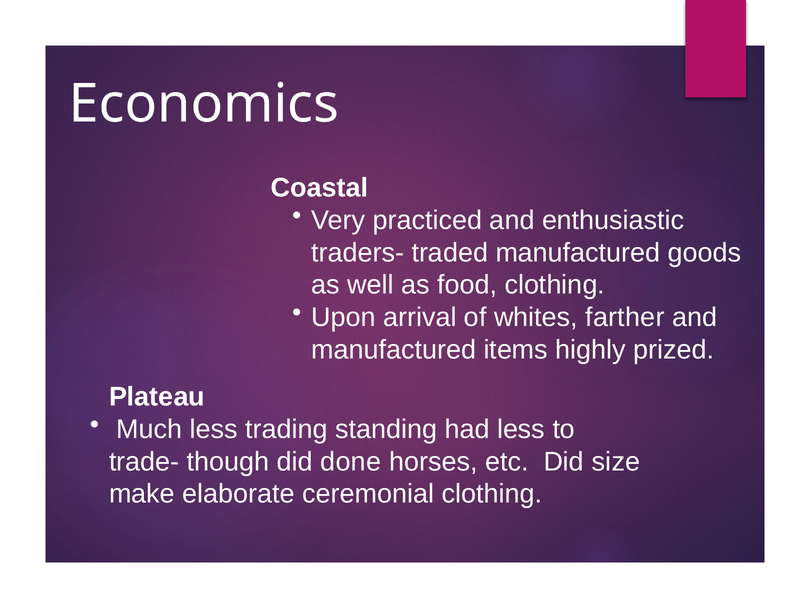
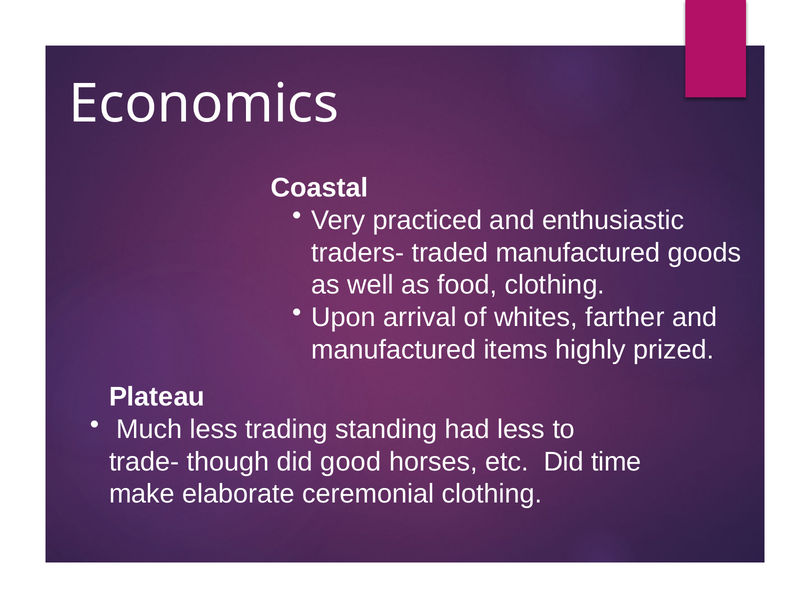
done: done -> good
size: size -> time
